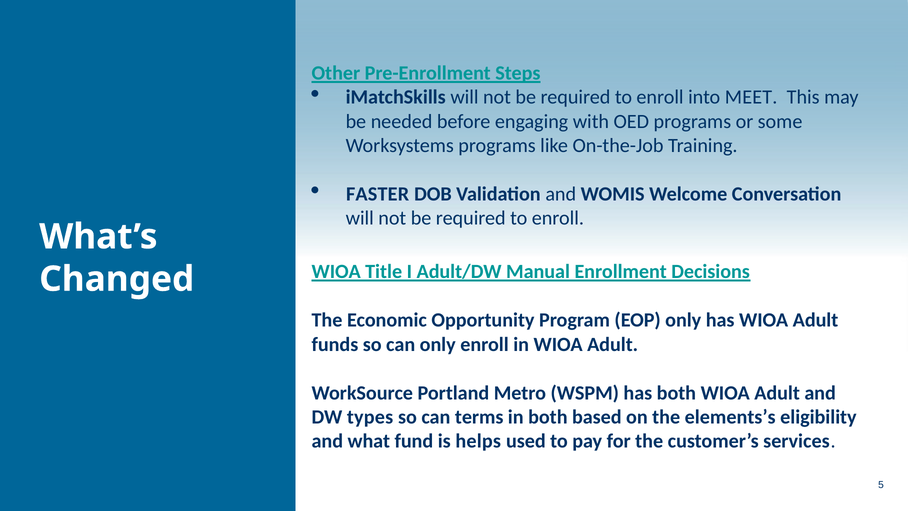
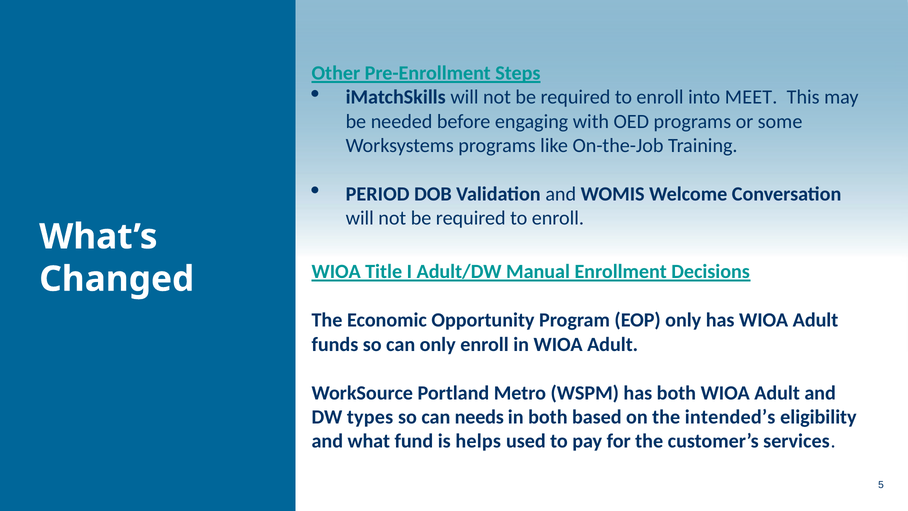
FASTER: FASTER -> PERIOD
terms: terms -> needs
elements’s: elements’s -> intended’s
